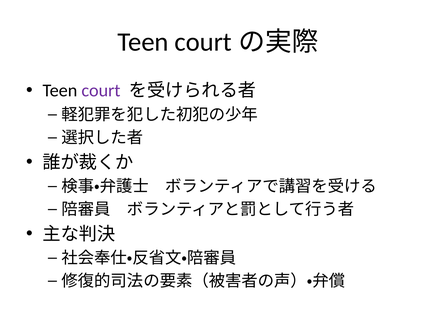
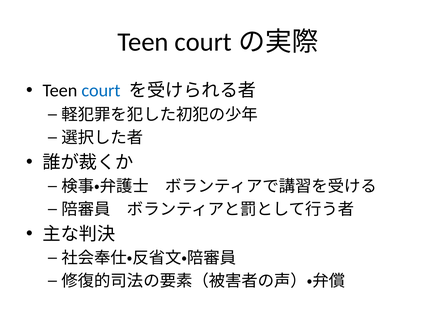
court colour: purple -> blue
